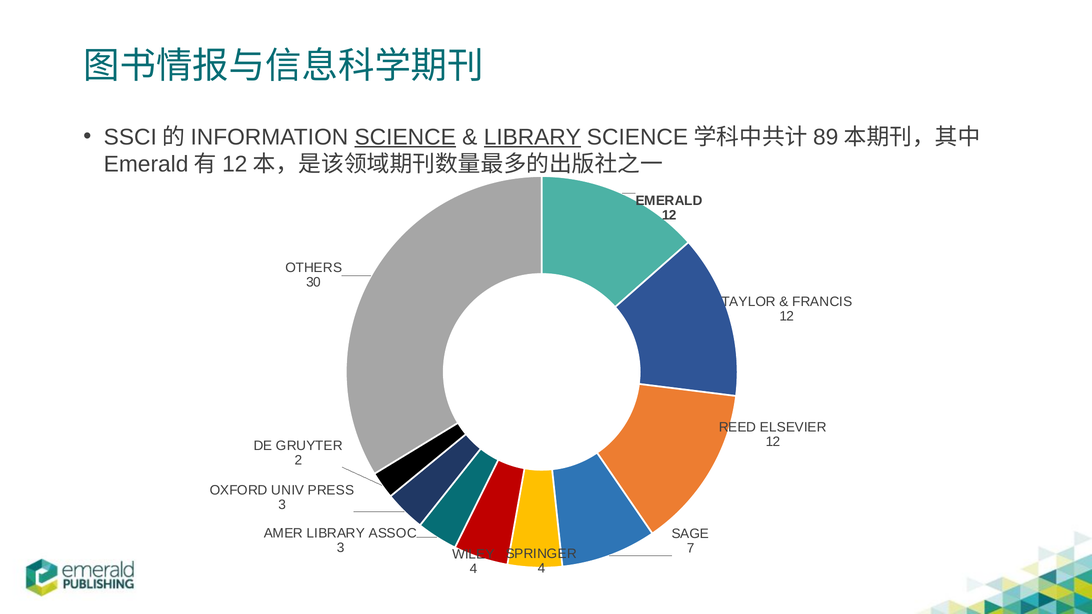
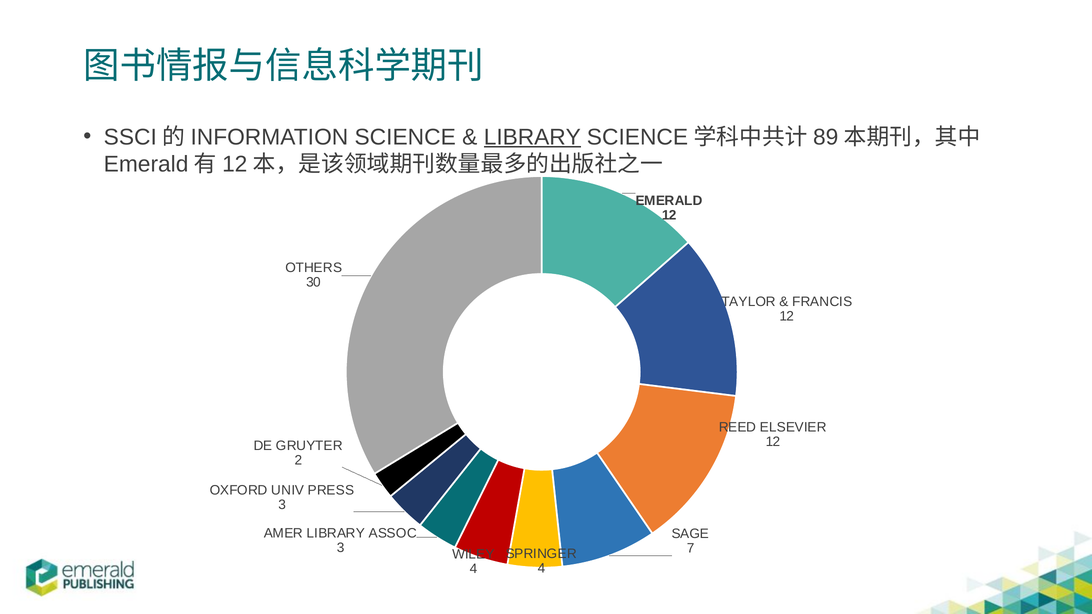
SCIENCE underline: present -> none
